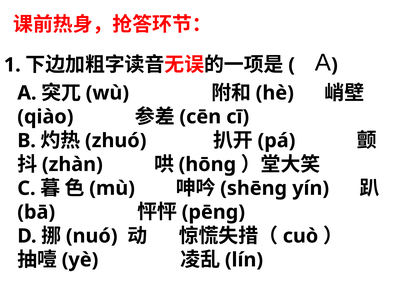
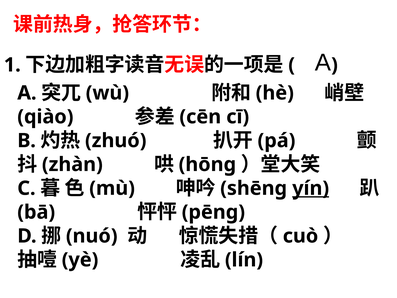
yín underline: none -> present
